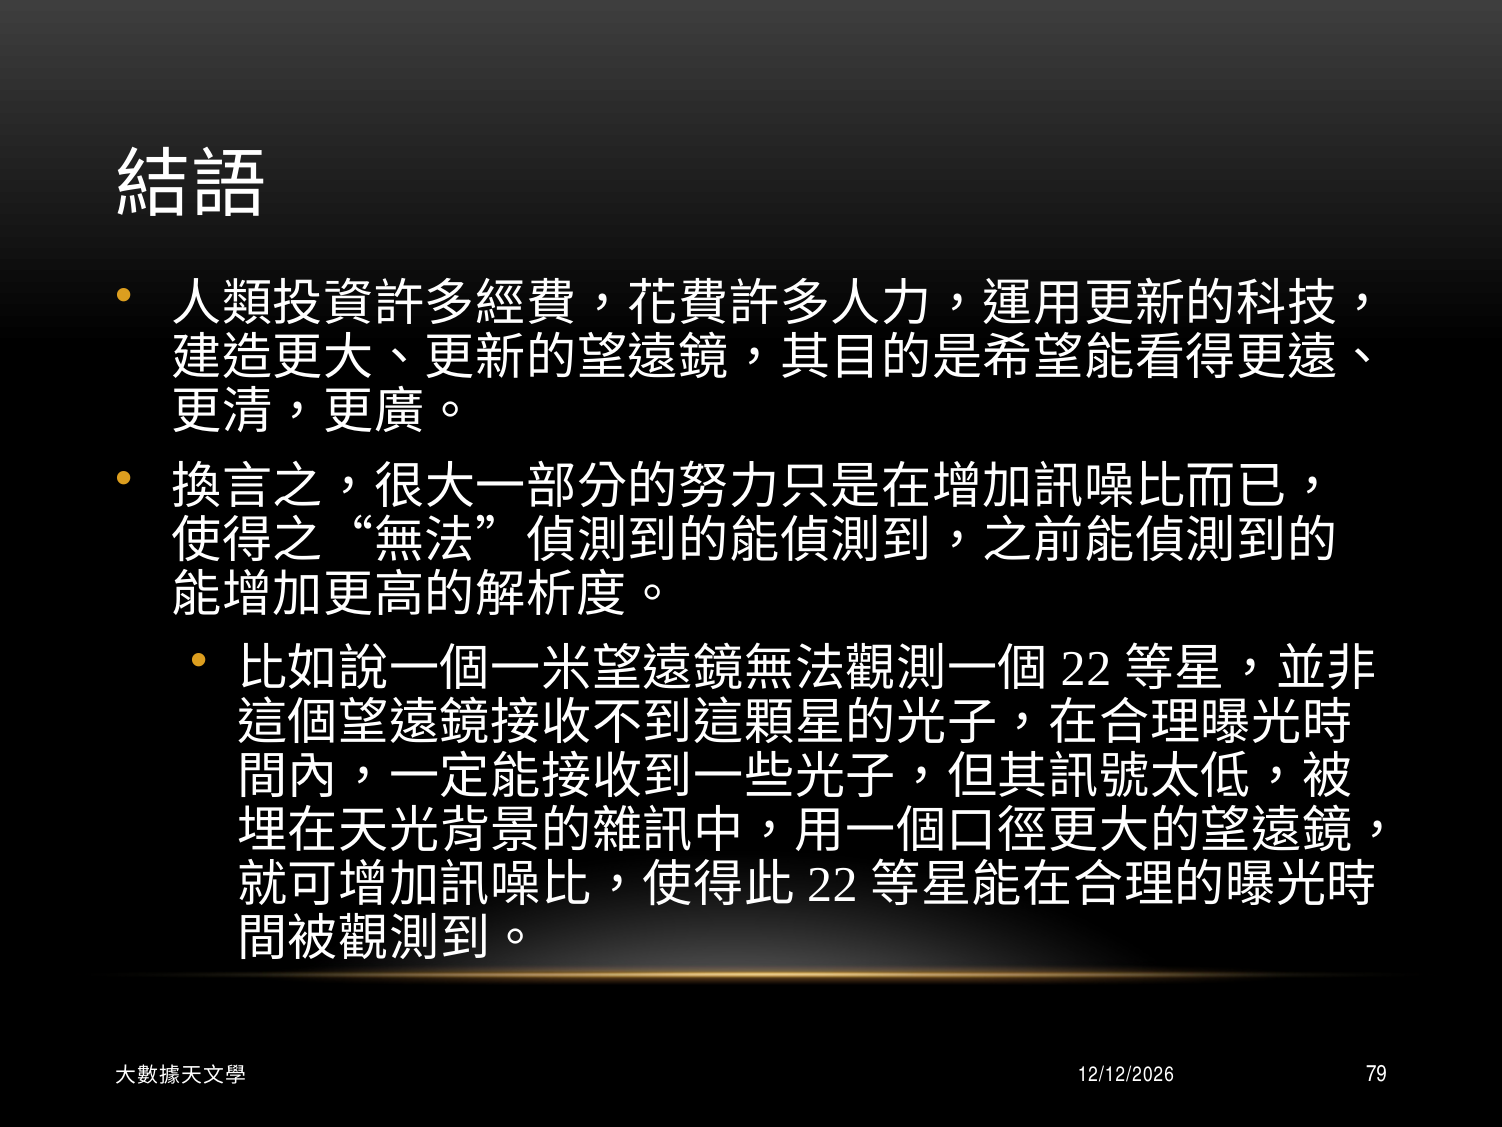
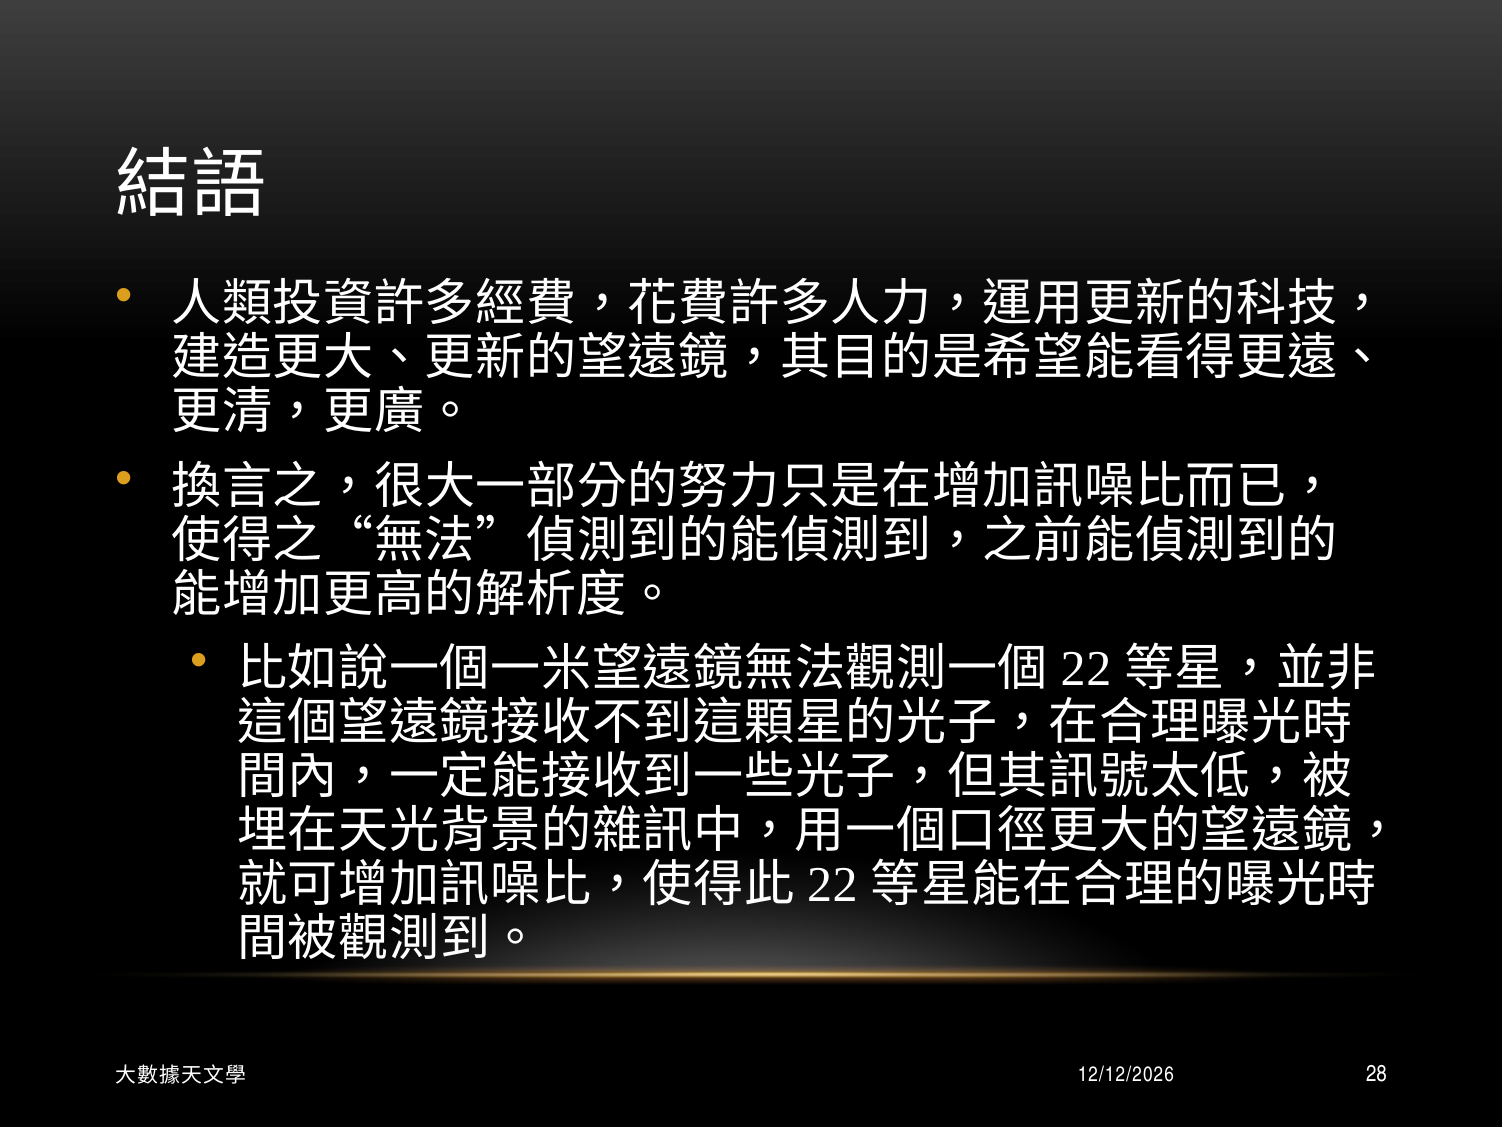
79: 79 -> 28
